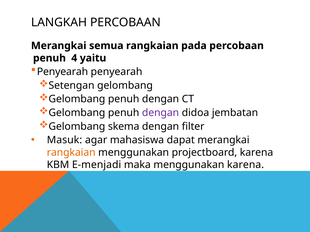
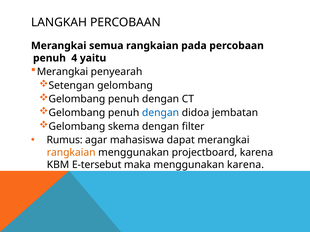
Penyearah at (62, 72): Penyearah -> Merangkai
dengan at (161, 113) colour: purple -> blue
Masuk: Masuk -> Rumus
E-menjadi: E-menjadi -> E-tersebut
